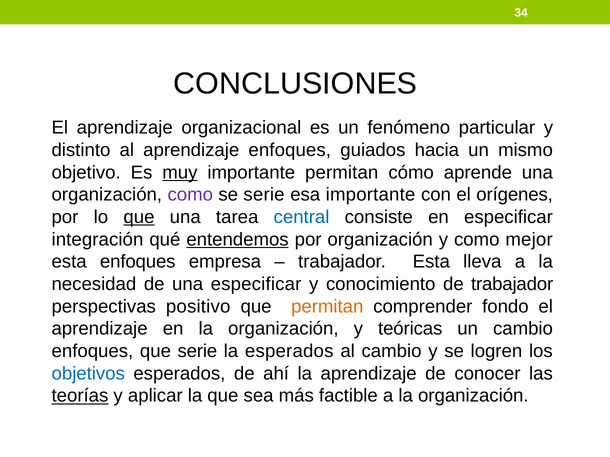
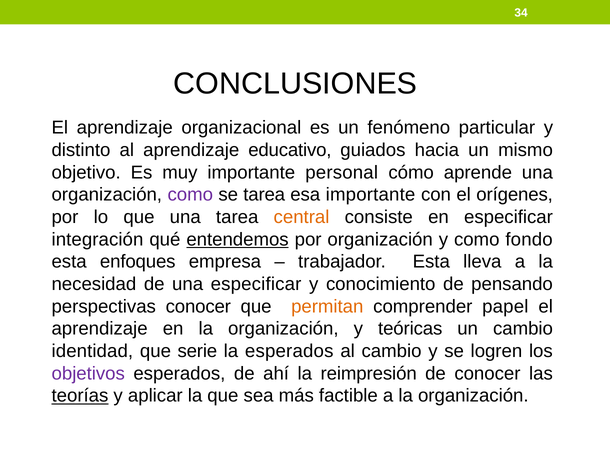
aprendizaje enfoques: enfoques -> educativo
muy underline: present -> none
importante permitan: permitan -> personal
se serie: serie -> tarea
que at (139, 217) underline: present -> none
central colour: blue -> orange
mejor: mejor -> fondo
de trabajador: trabajador -> pensando
perspectivas positivo: positivo -> conocer
fondo: fondo -> papel
enfoques at (92, 352): enfoques -> identidad
objetivos colour: blue -> purple
la aprendizaje: aprendizaje -> reimpresión
